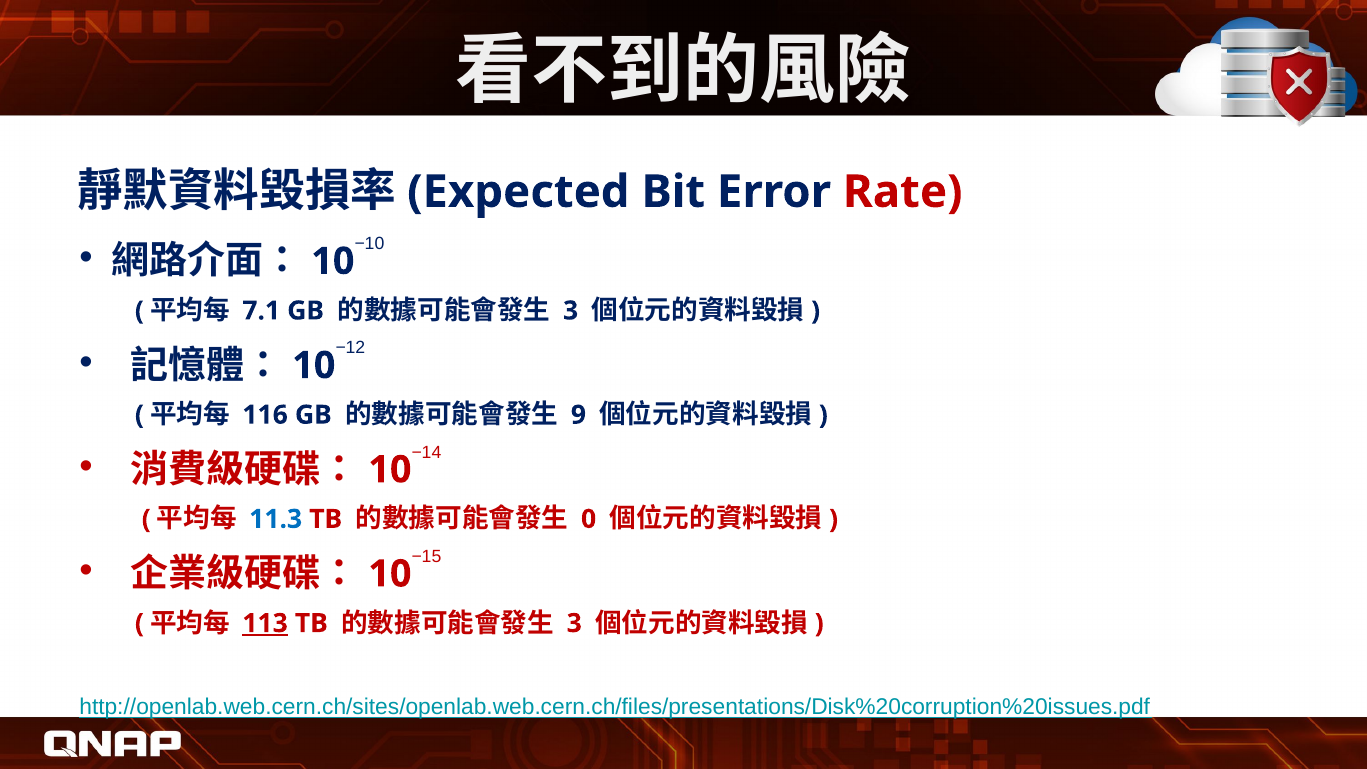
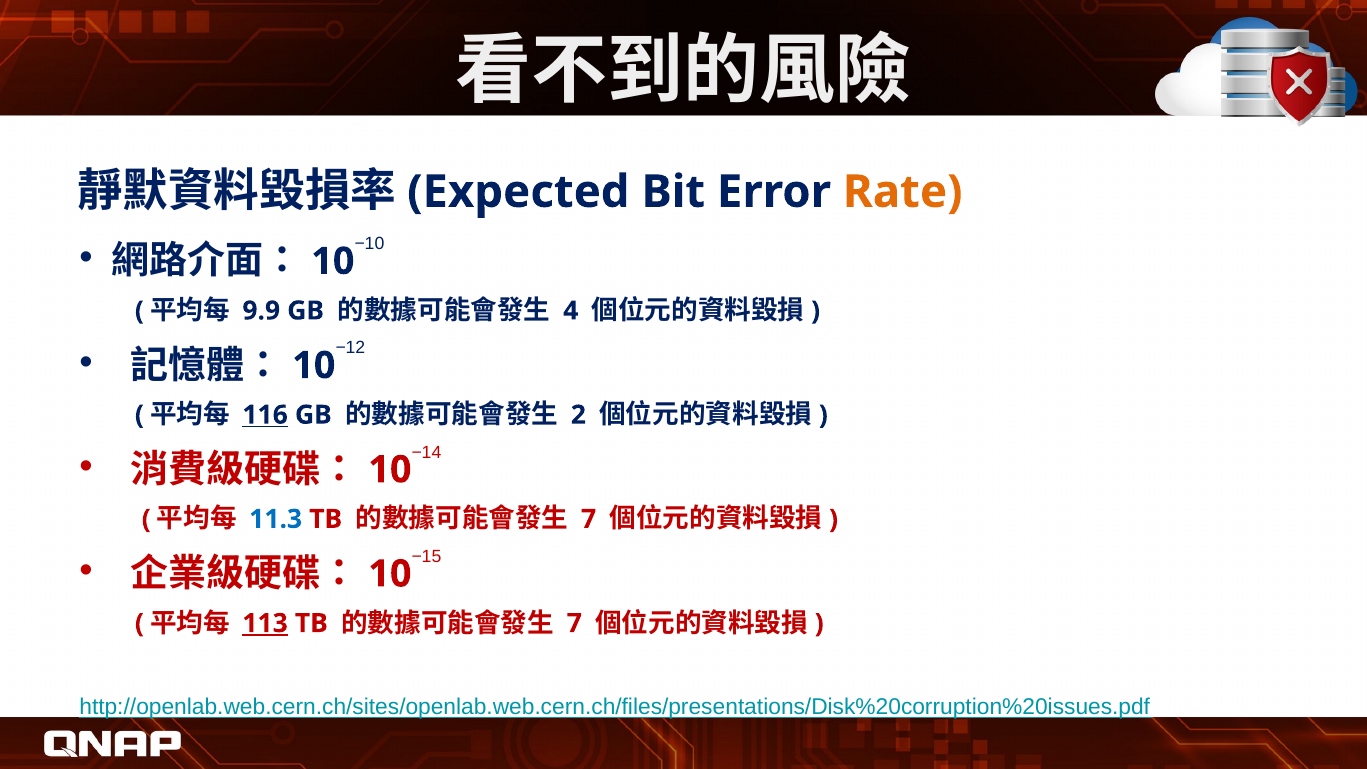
Rate colour: red -> orange
7.1: 7.1 -> 9.9
3 at (571, 311): 3 -> 4
116 underline: none -> present
9: 9 -> 2
0 at (589, 519): 0 -> 7
3 at (574, 623): 3 -> 7
